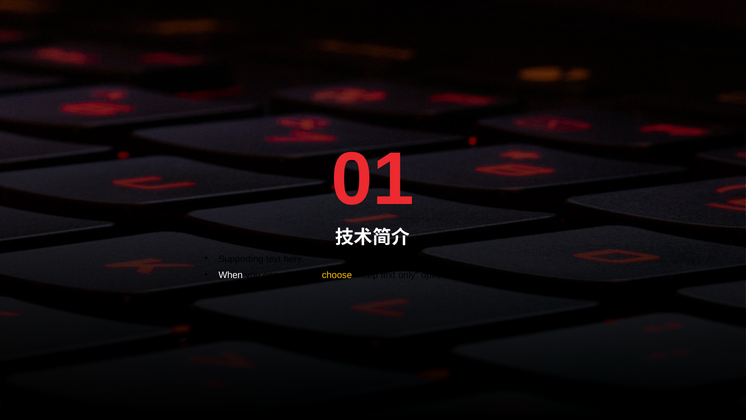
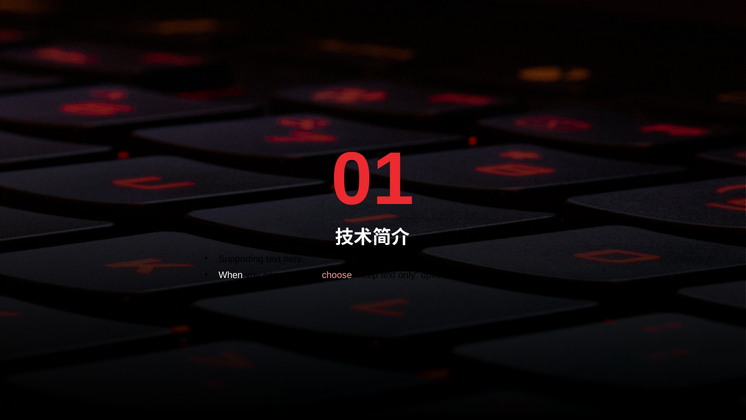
choose colour: yellow -> pink
